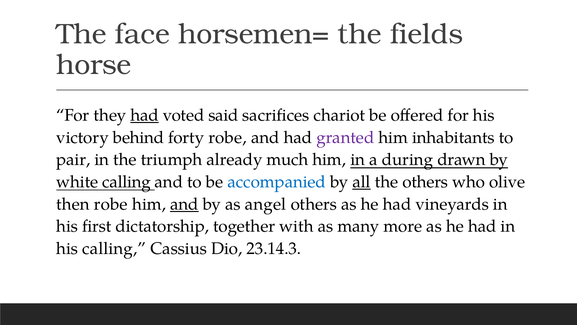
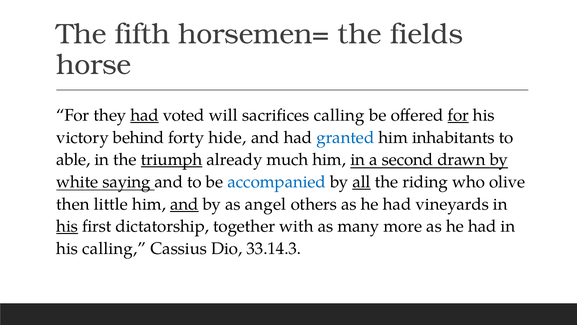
face: face -> fifth
said: said -> will
sacrifices chariot: chariot -> calling
for at (458, 115) underline: none -> present
forty robe: robe -> hide
granted colour: purple -> blue
pair: pair -> able
triumph underline: none -> present
during: during -> second
white calling: calling -> saying
the others: others -> riding
then robe: robe -> little
his at (67, 226) underline: none -> present
23.14.3: 23.14.3 -> 33.14.3
